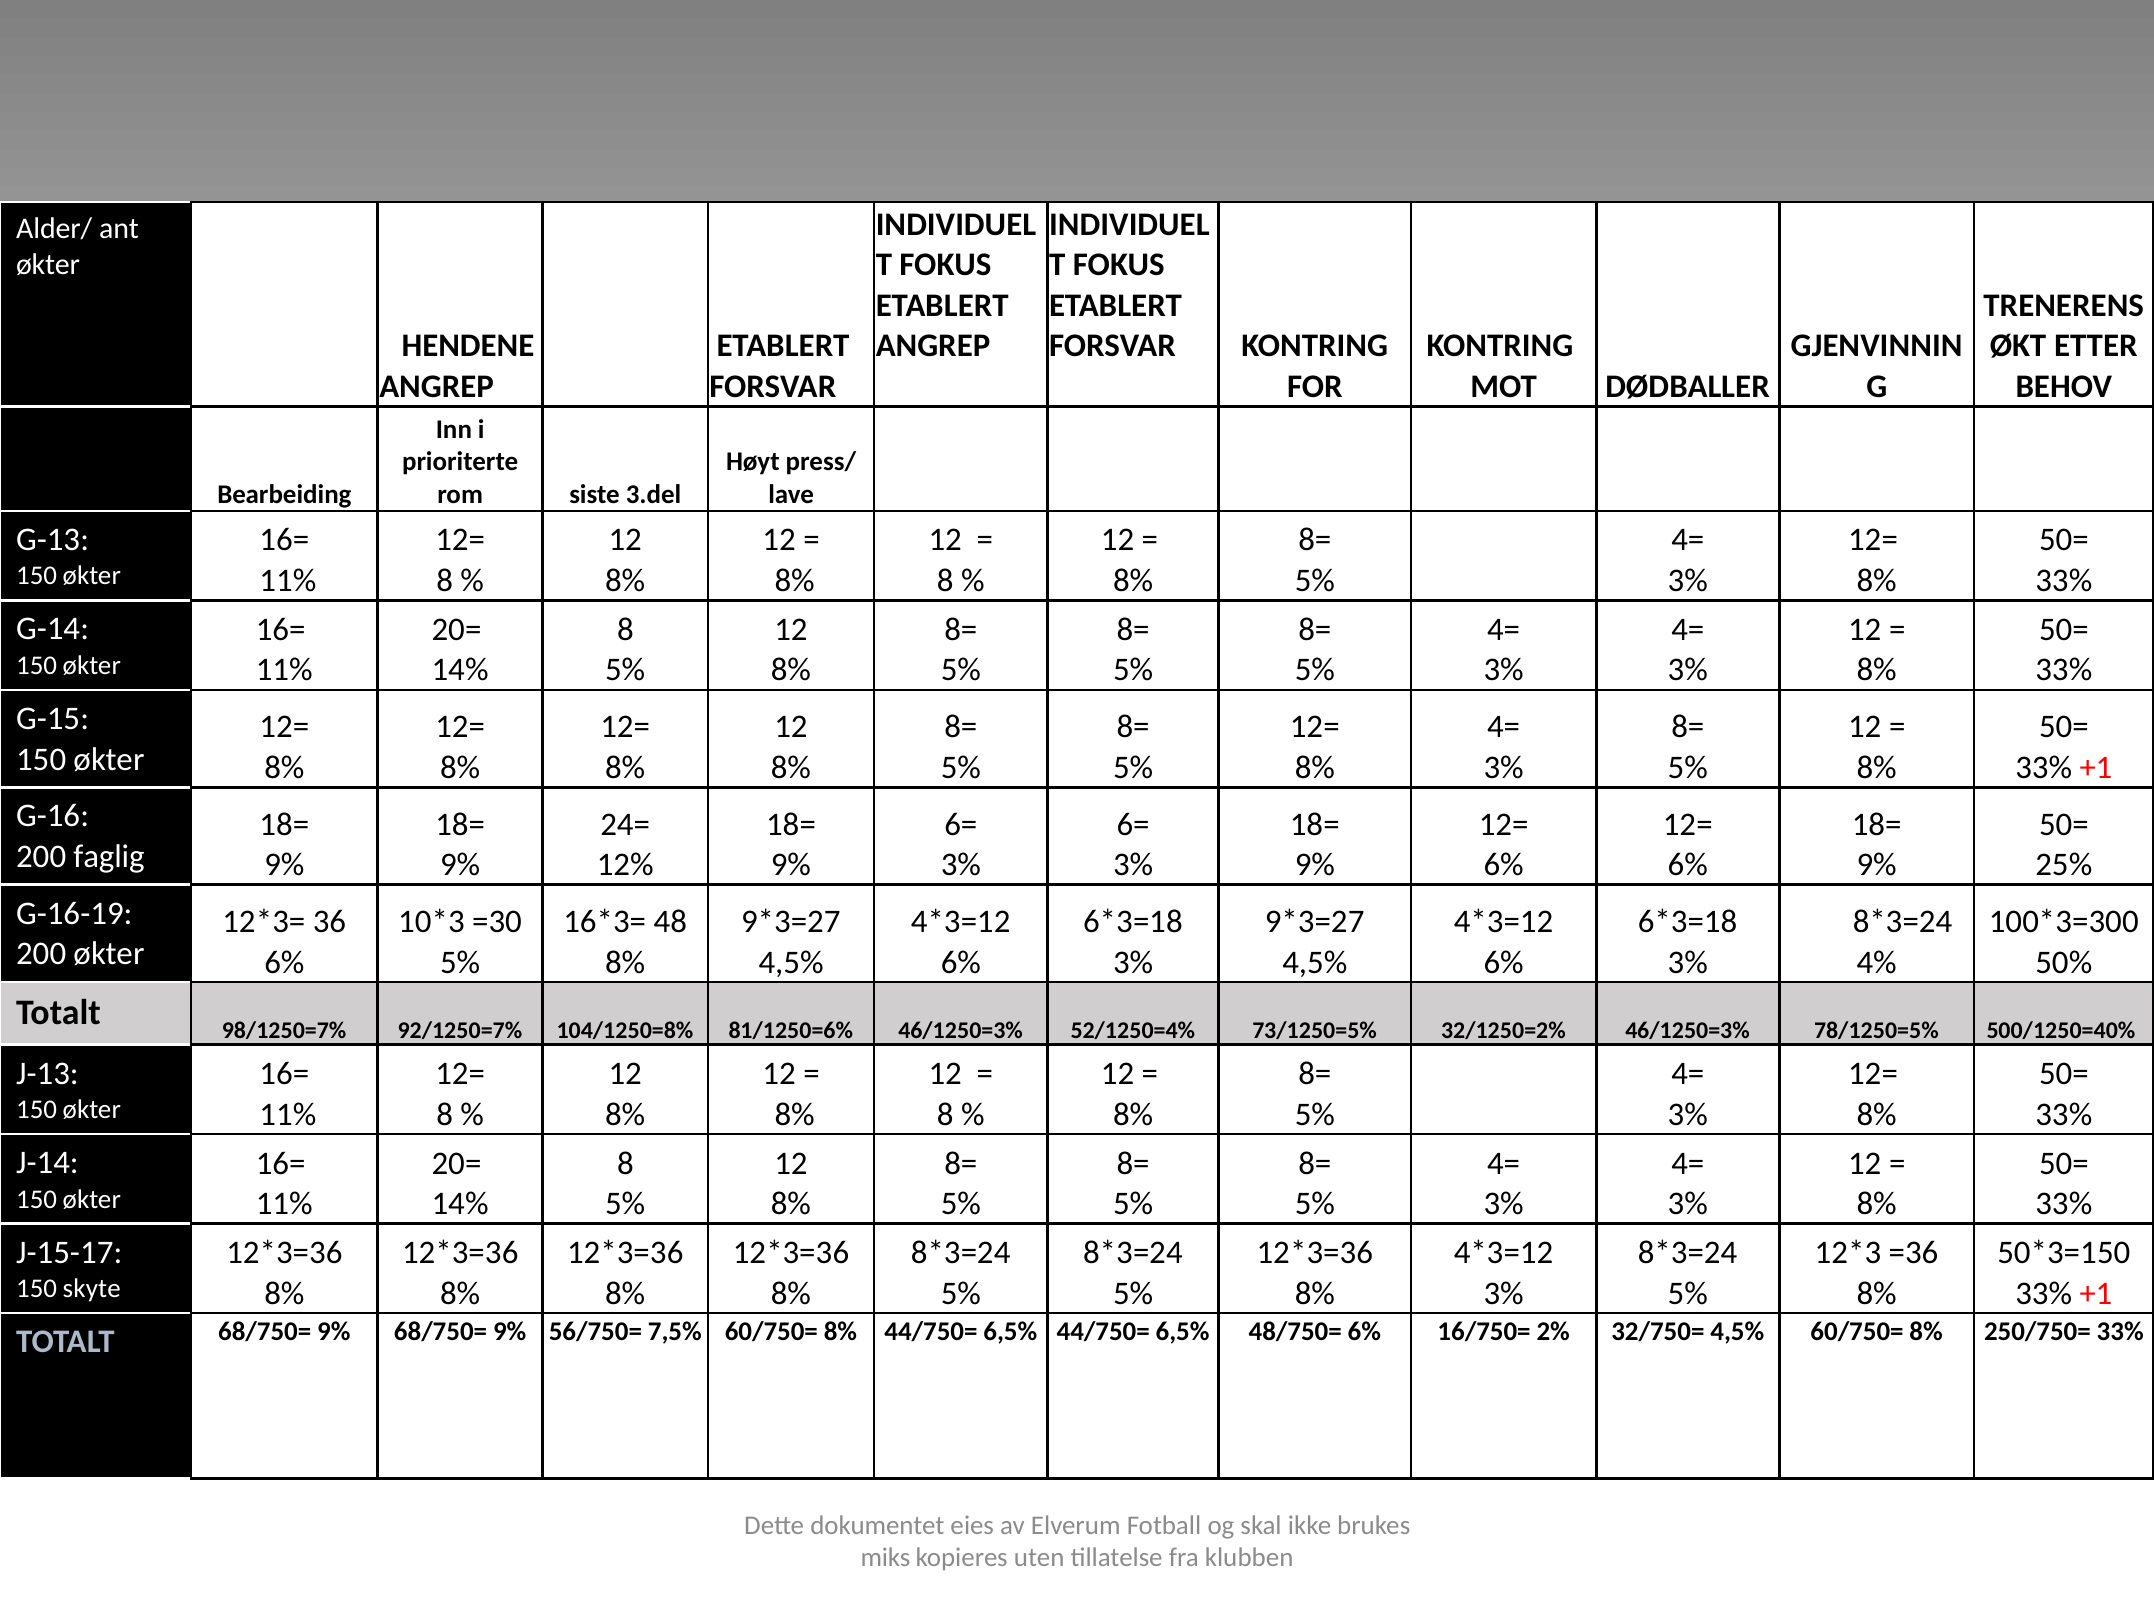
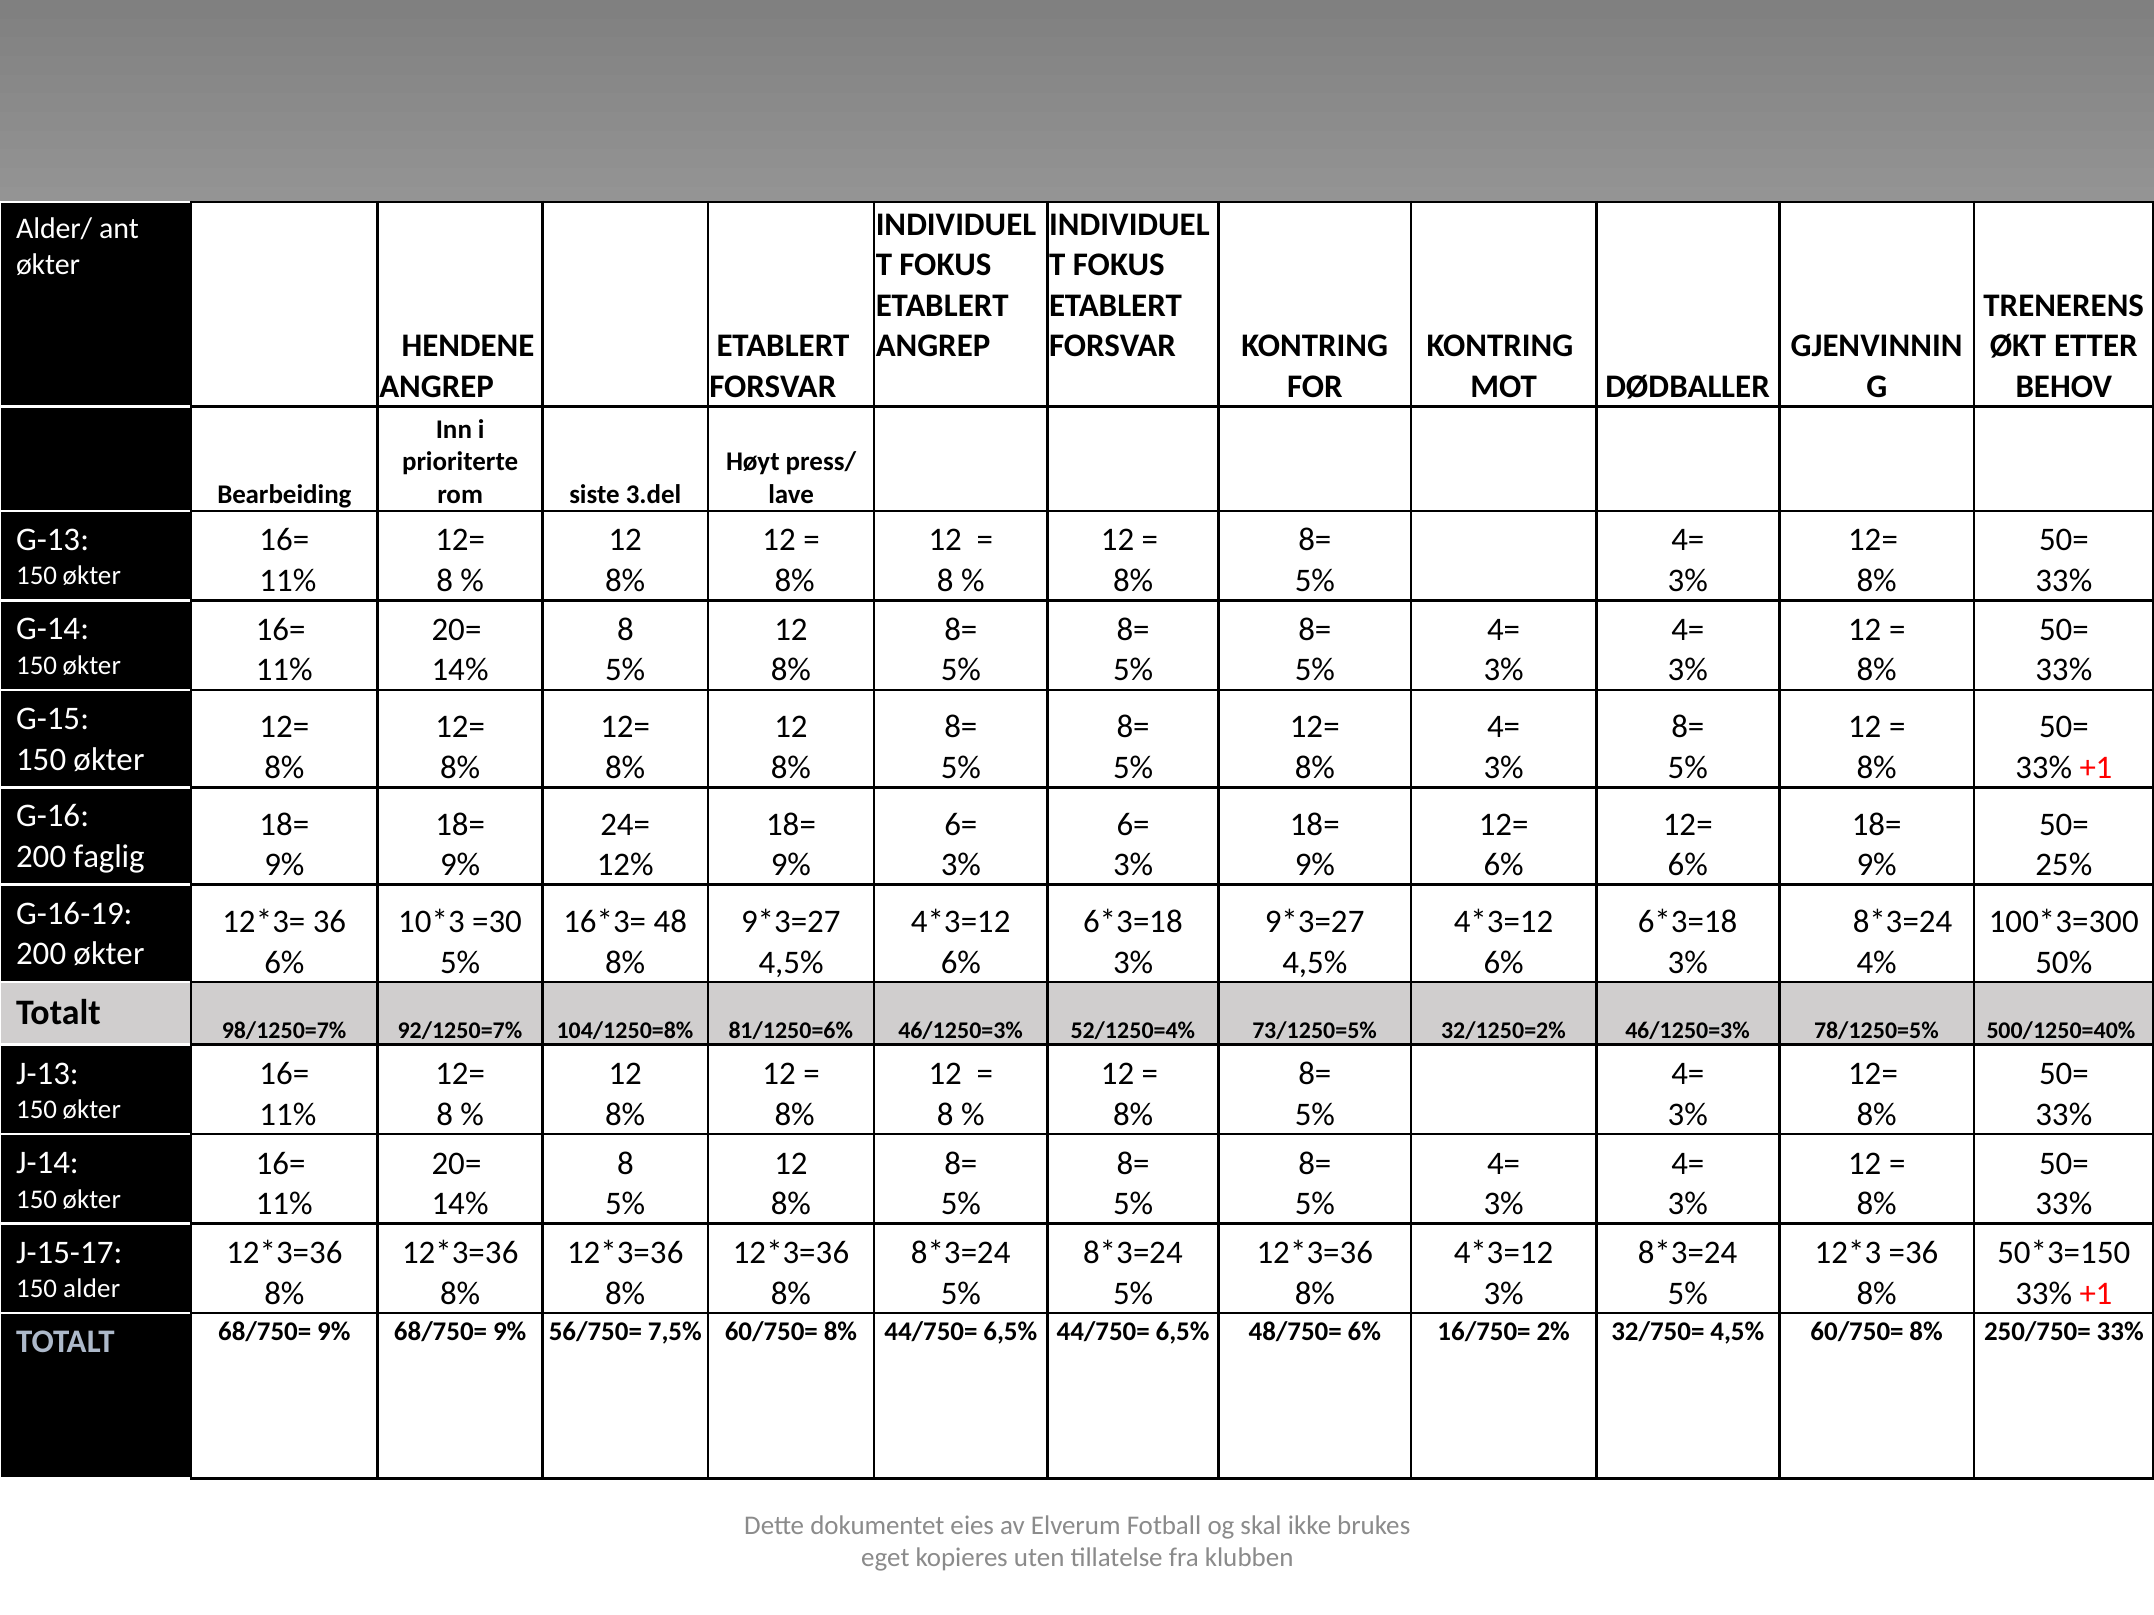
skyte: skyte -> alder
miks: miks -> eget
